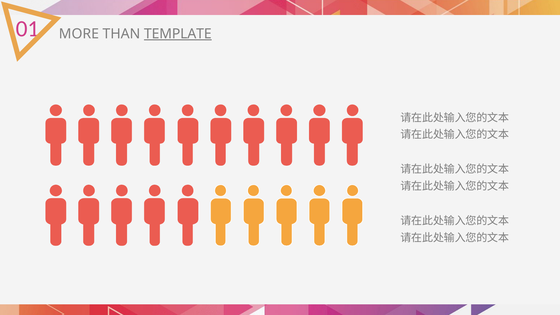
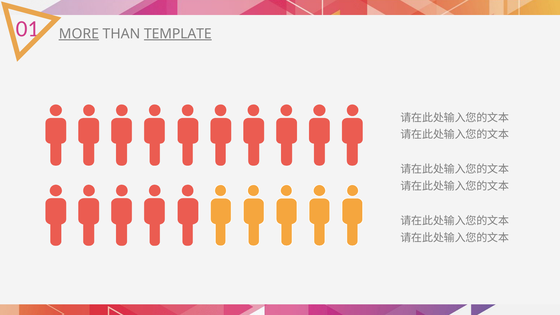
MORE underline: none -> present
